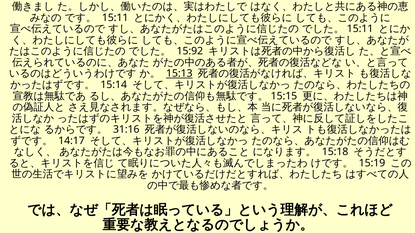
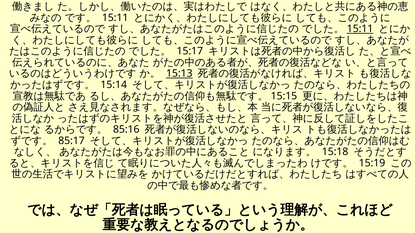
15:11 at (360, 29) underline: none -> present
15:92: 15:92 -> 15:17
31:16: 31:16 -> 85:16
14:17: 14:17 -> 85:17
